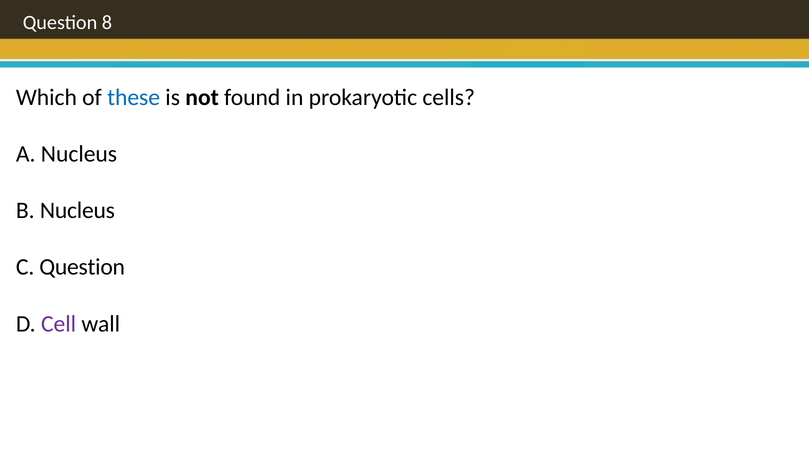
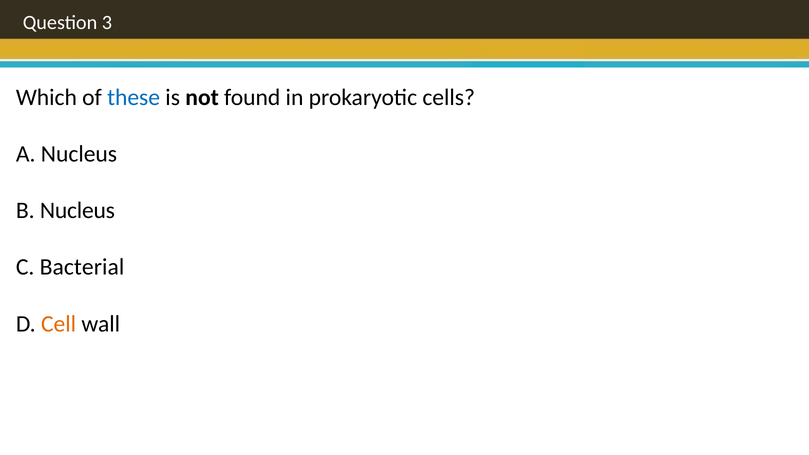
8: 8 -> 3
C Question: Question -> Bacterial
Cell colour: purple -> orange
